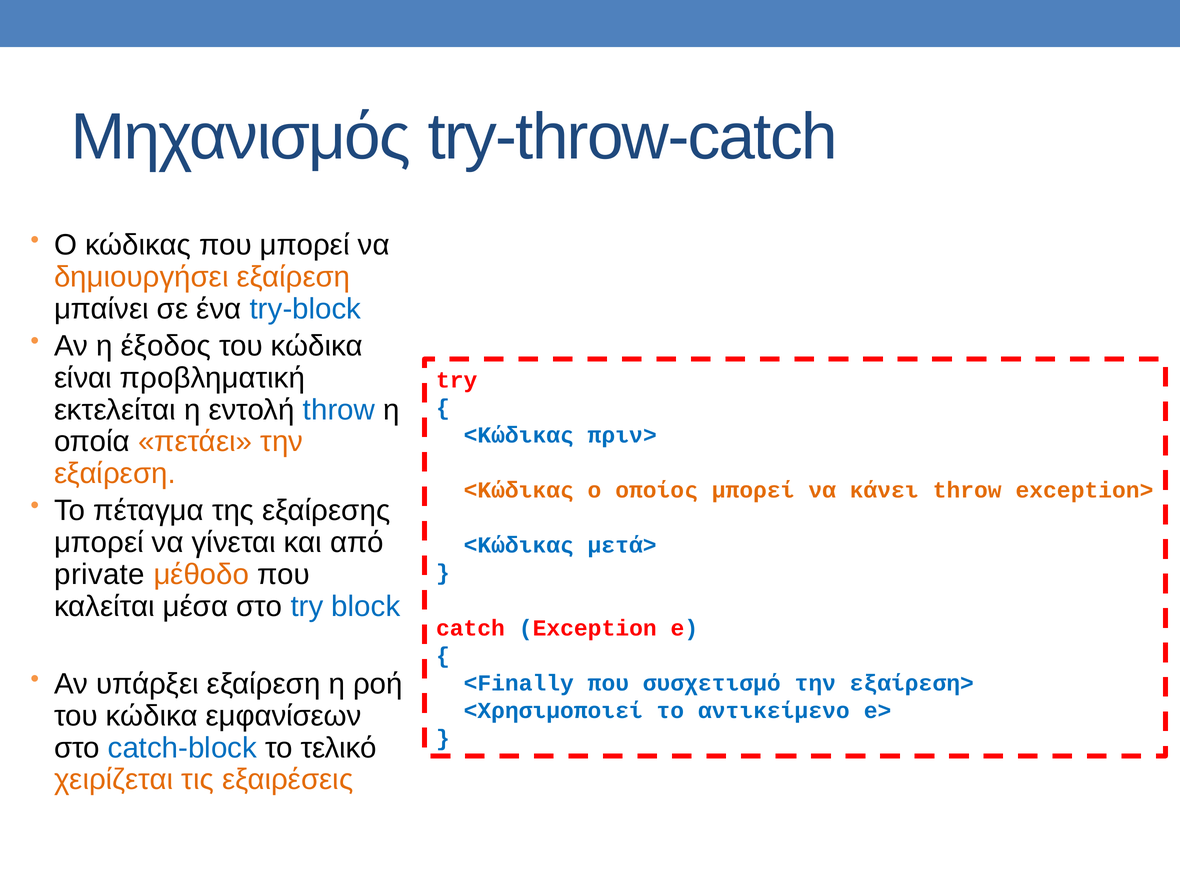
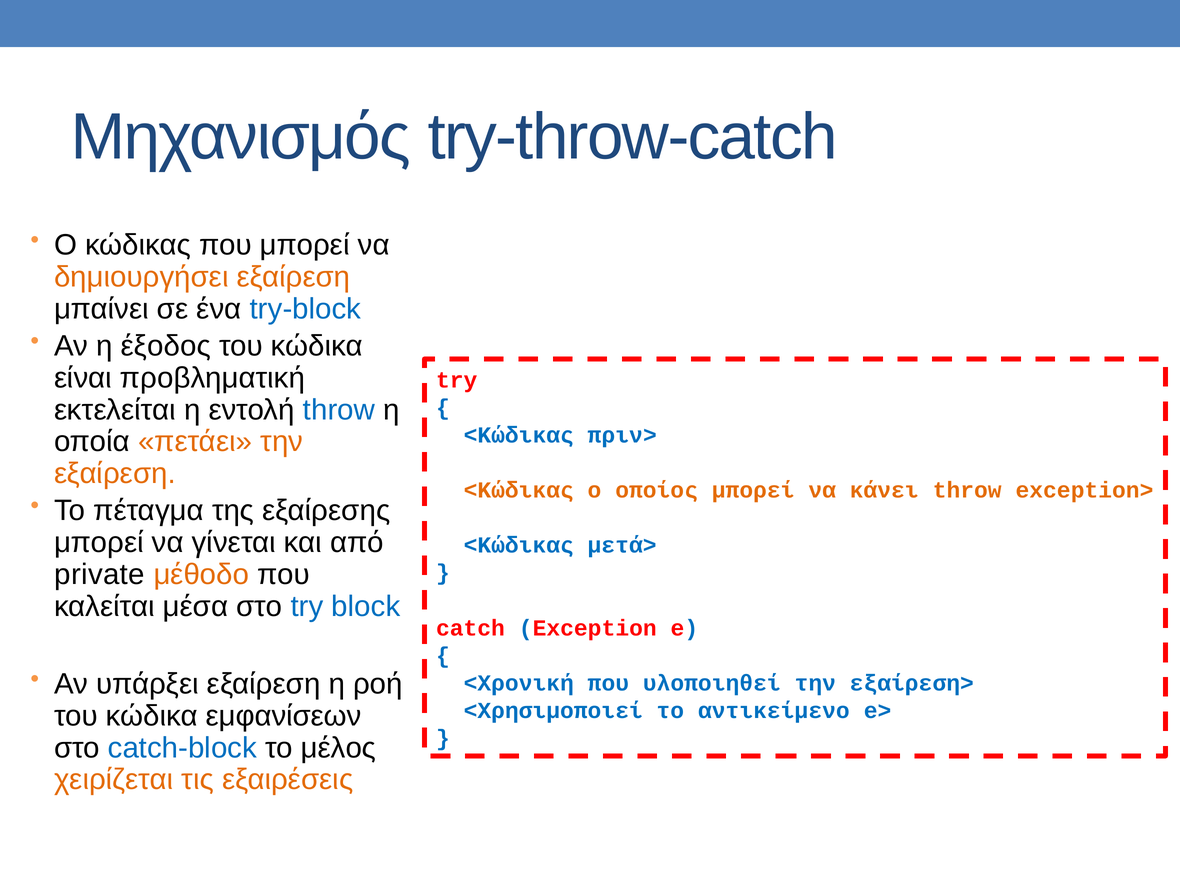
<Finally: <Finally -> <Χρονική
συσχετισμό: συσχετισμό -> υλοποιηθεί
τελικό: τελικό -> μέλος
